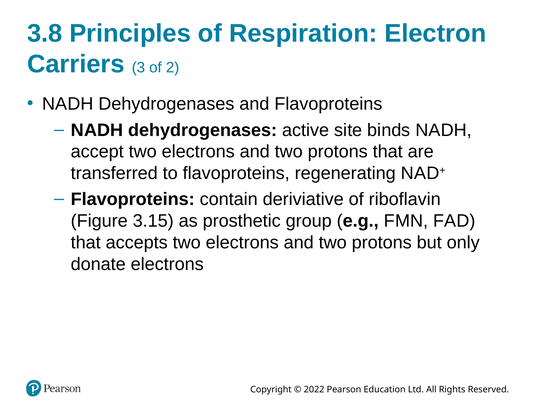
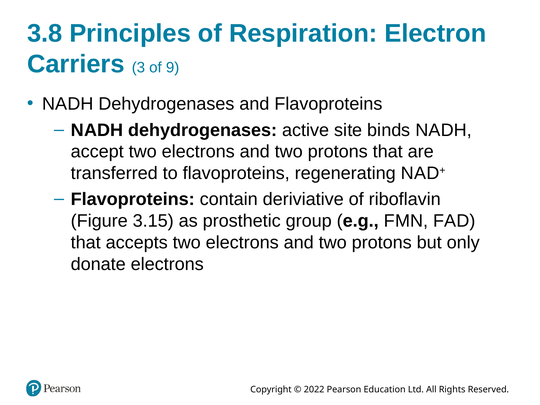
2: 2 -> 9
